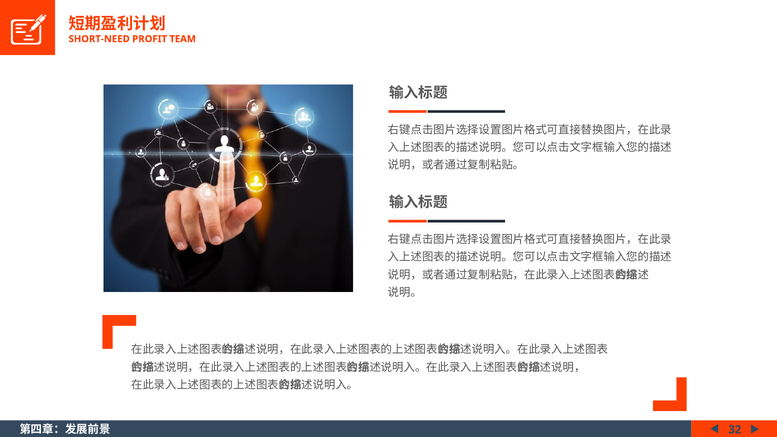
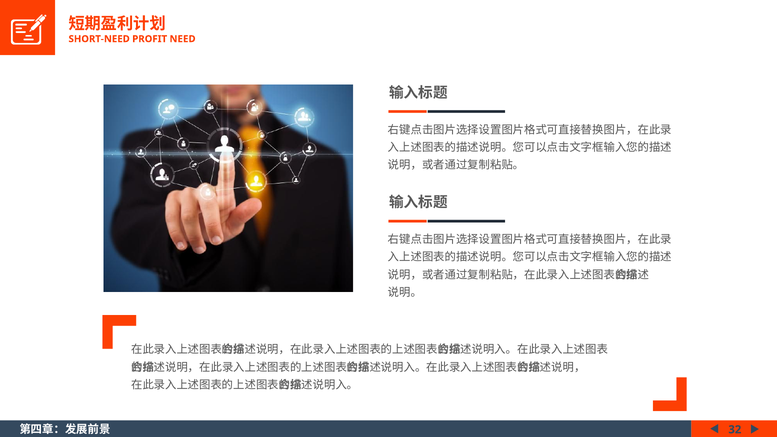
TEAM: TEAM -> NEED
